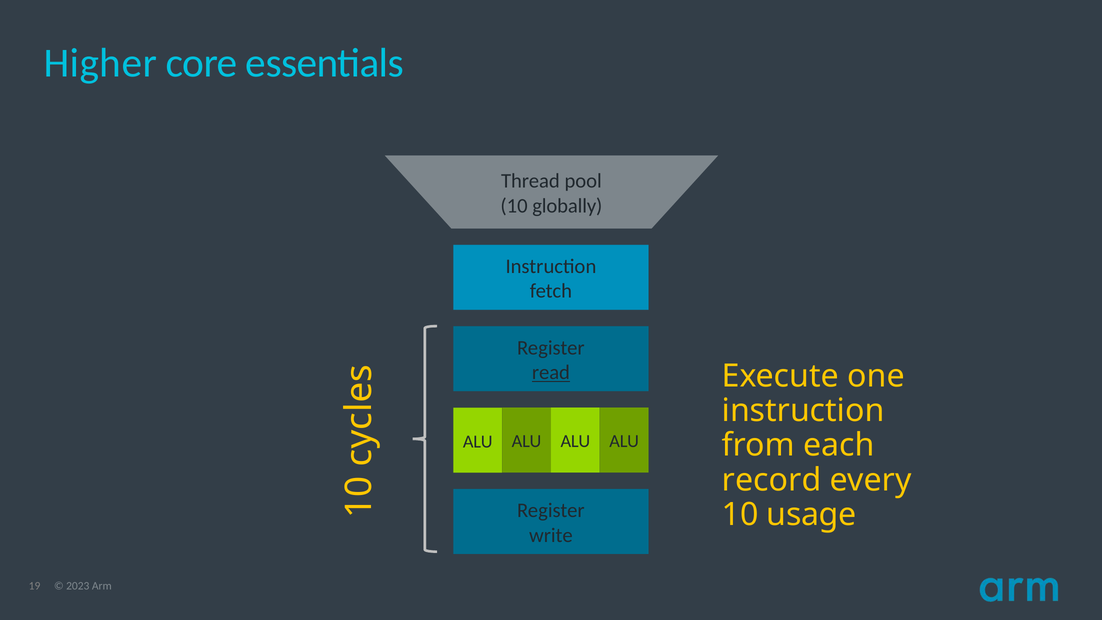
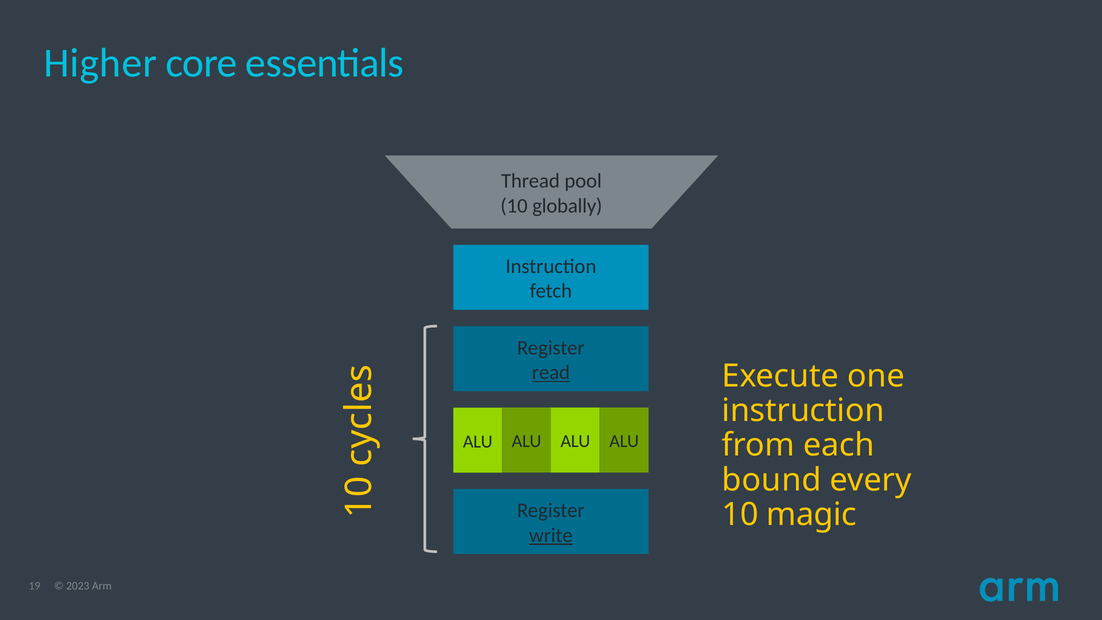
record: record -> bound
usage: usage -> magic
write underline: none -> present
